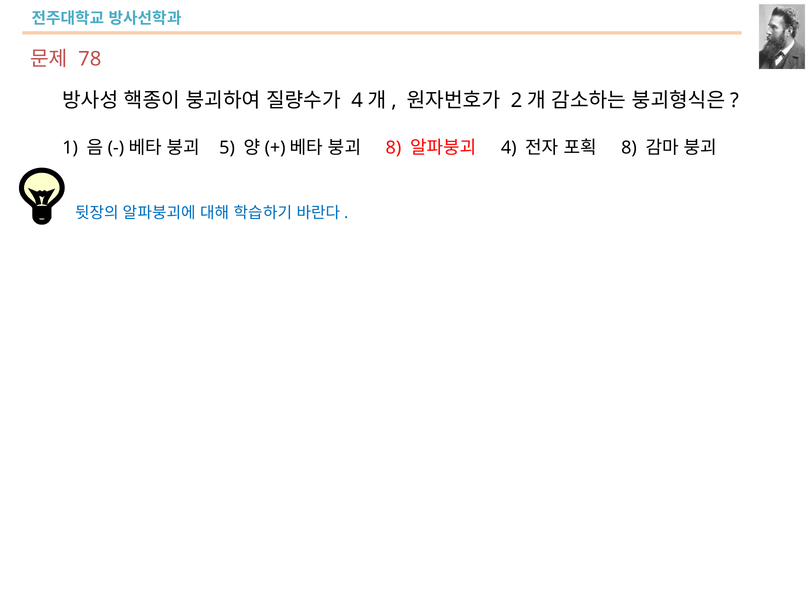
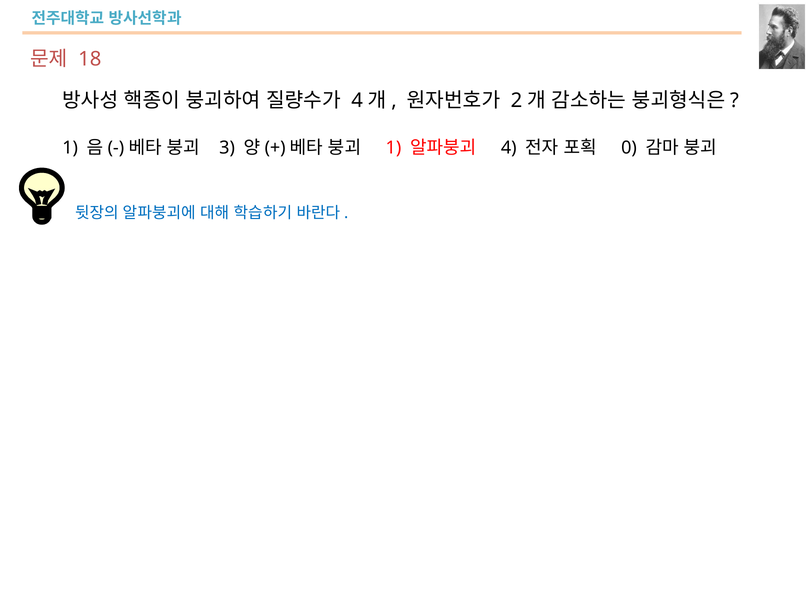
78: 78 -> 18
5: 5 -> 3
8 at (393, 148): 8 -> 1
8 at (629, 148): 8 -> 0
